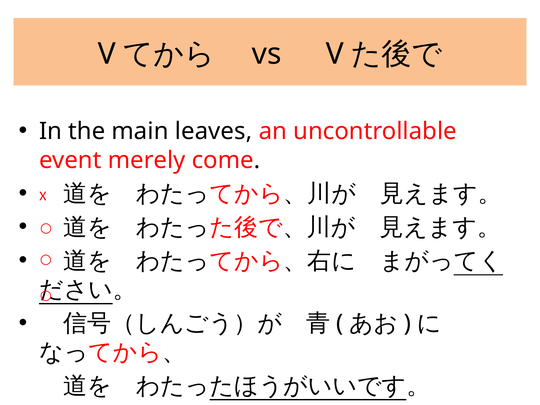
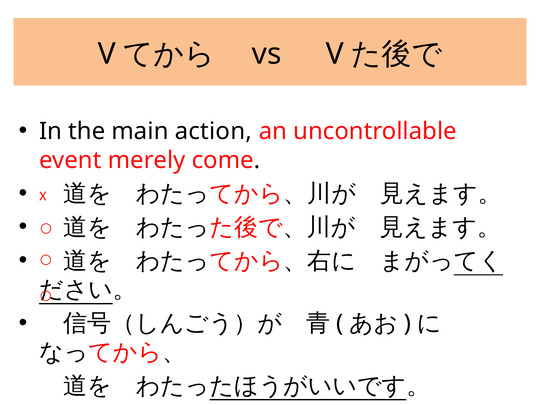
leaves: leaves -> action
